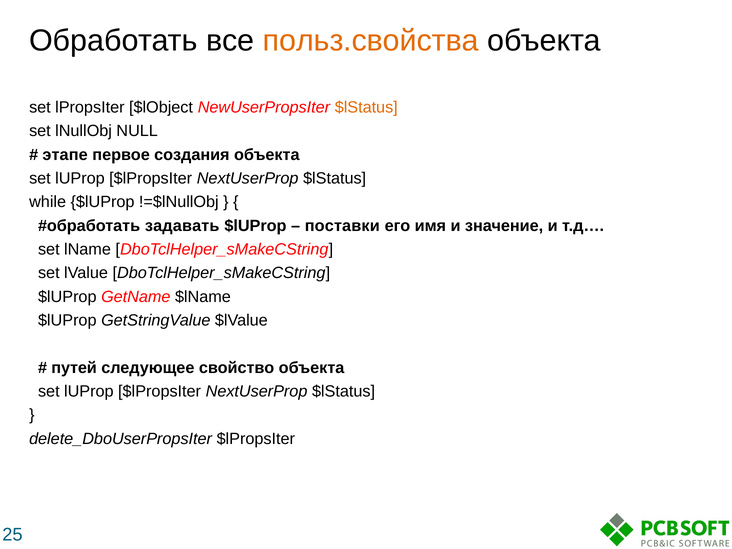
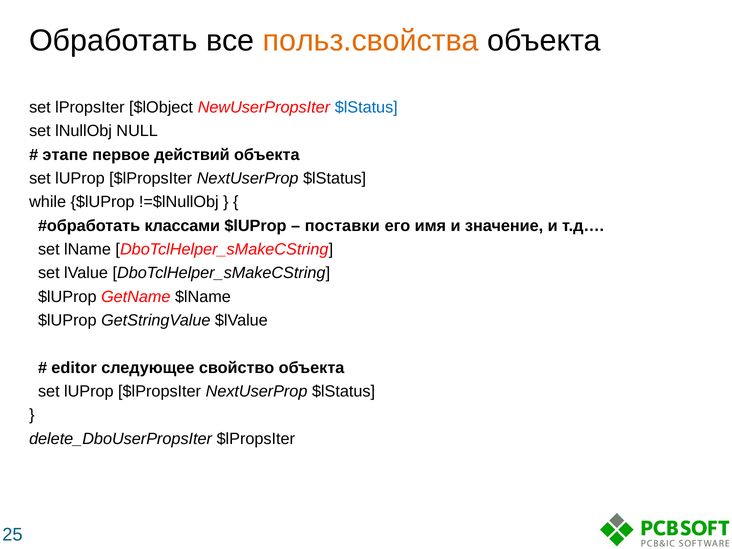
$lStatus at (366, 107) colour: orange -> blue
создания: создания -> действий
задавать: задавать -> классами
путей: путей -> editor
